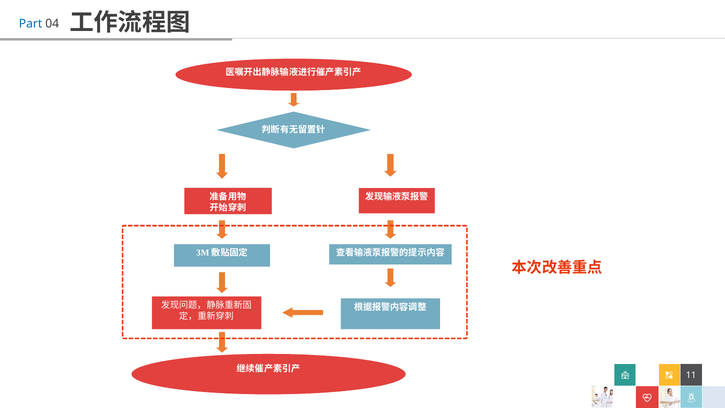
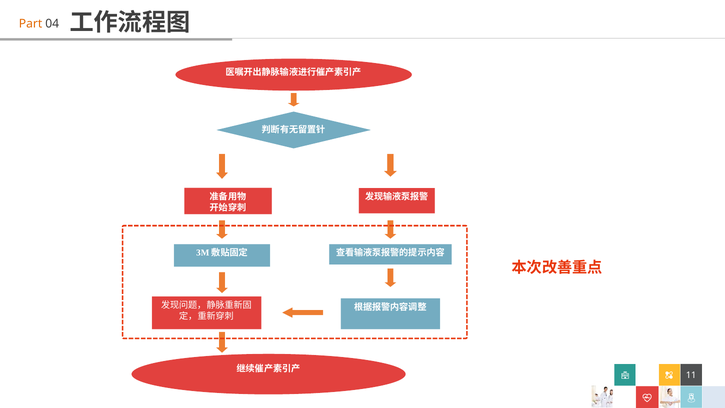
Part colour: blue -> orange
